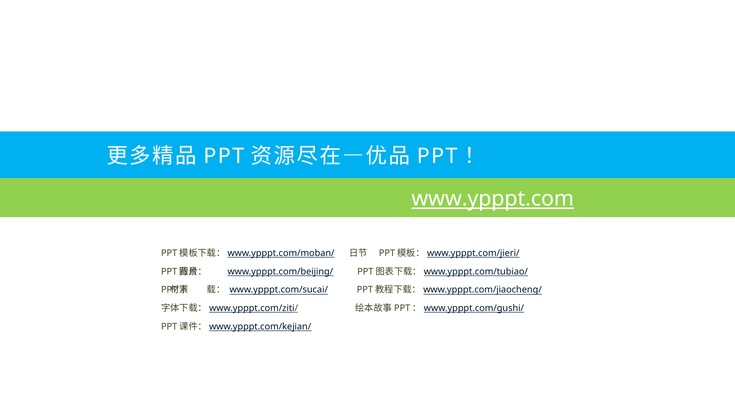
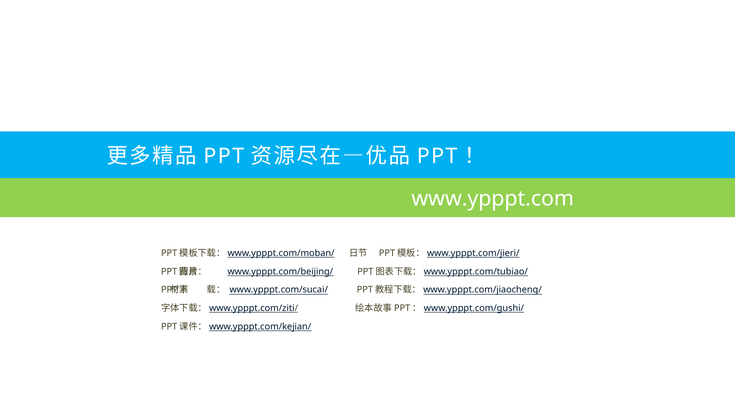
www.ypppt.com underline: present -> none
